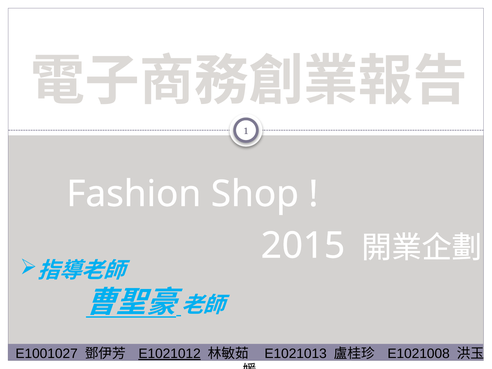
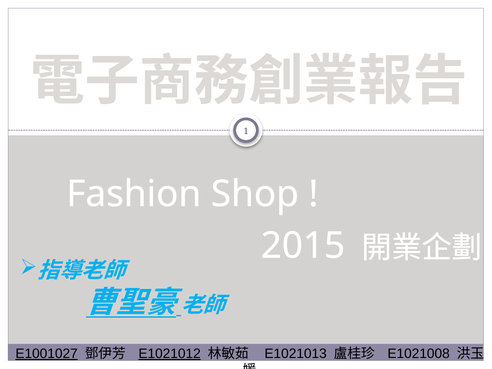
E1001027 underline: none -> present
